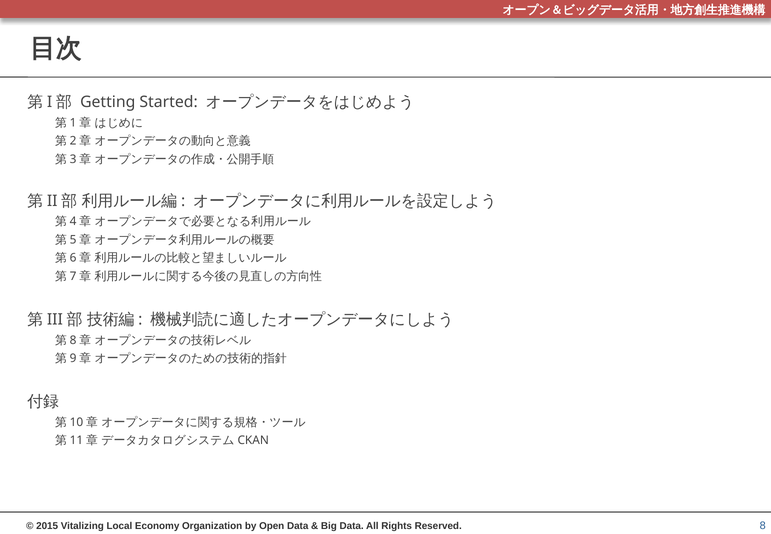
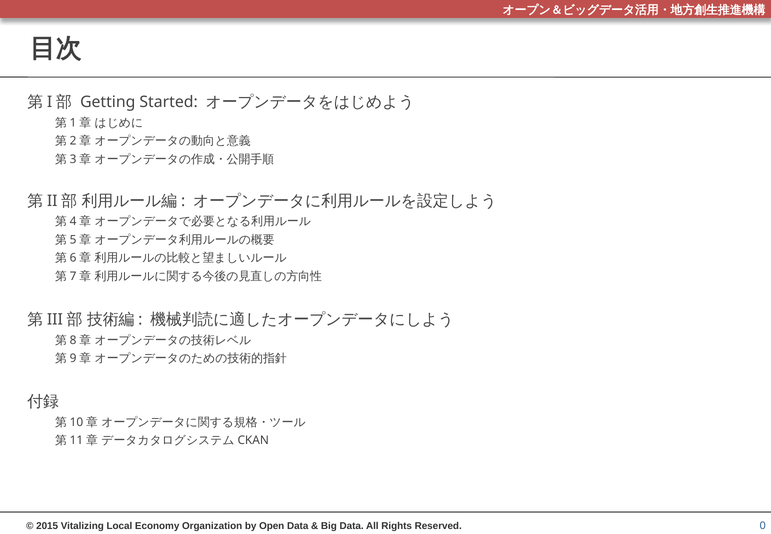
8: 8 -> 0
